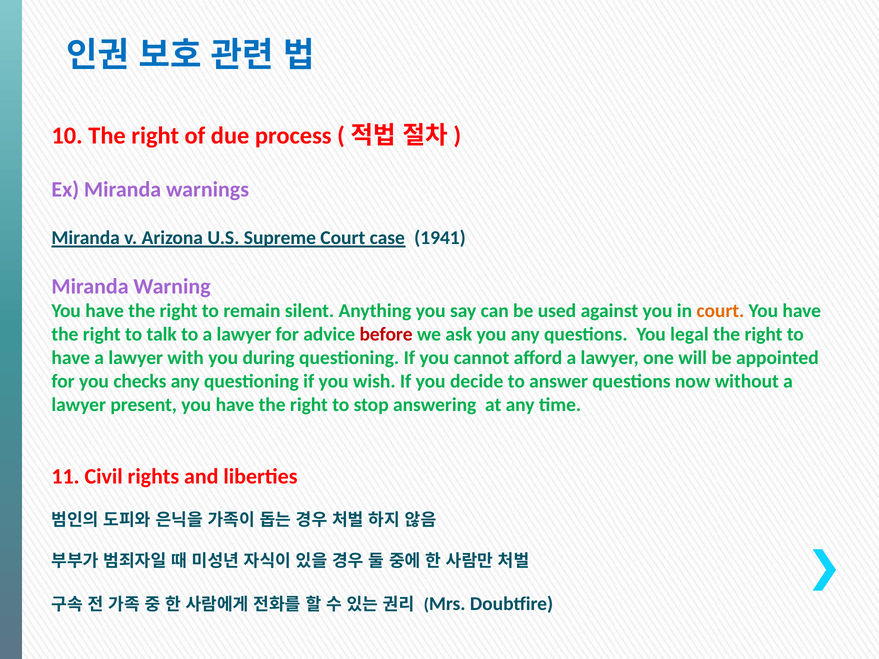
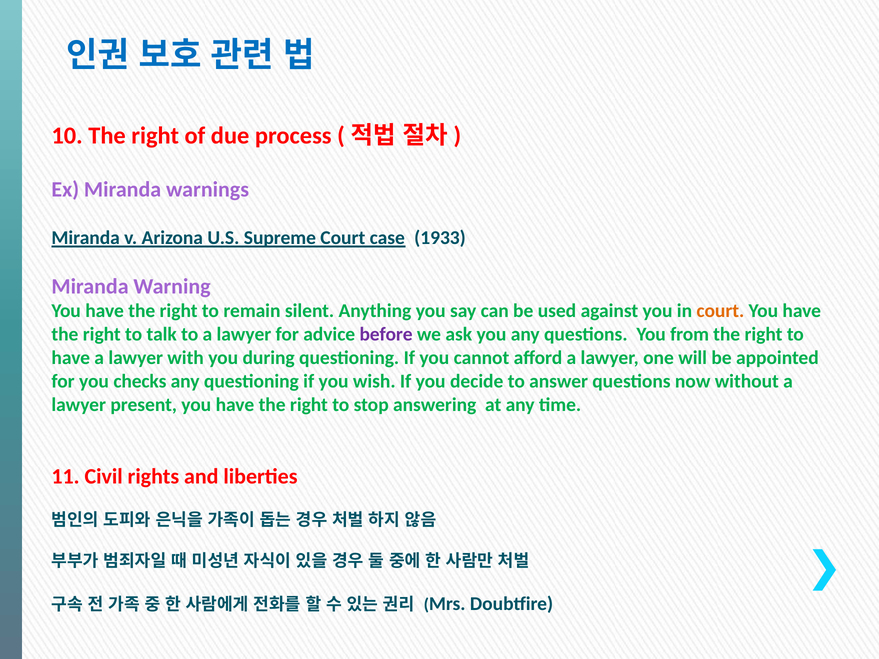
1941: 1941 -> 1933
before colour: red -> purple
legal: legal -> from
